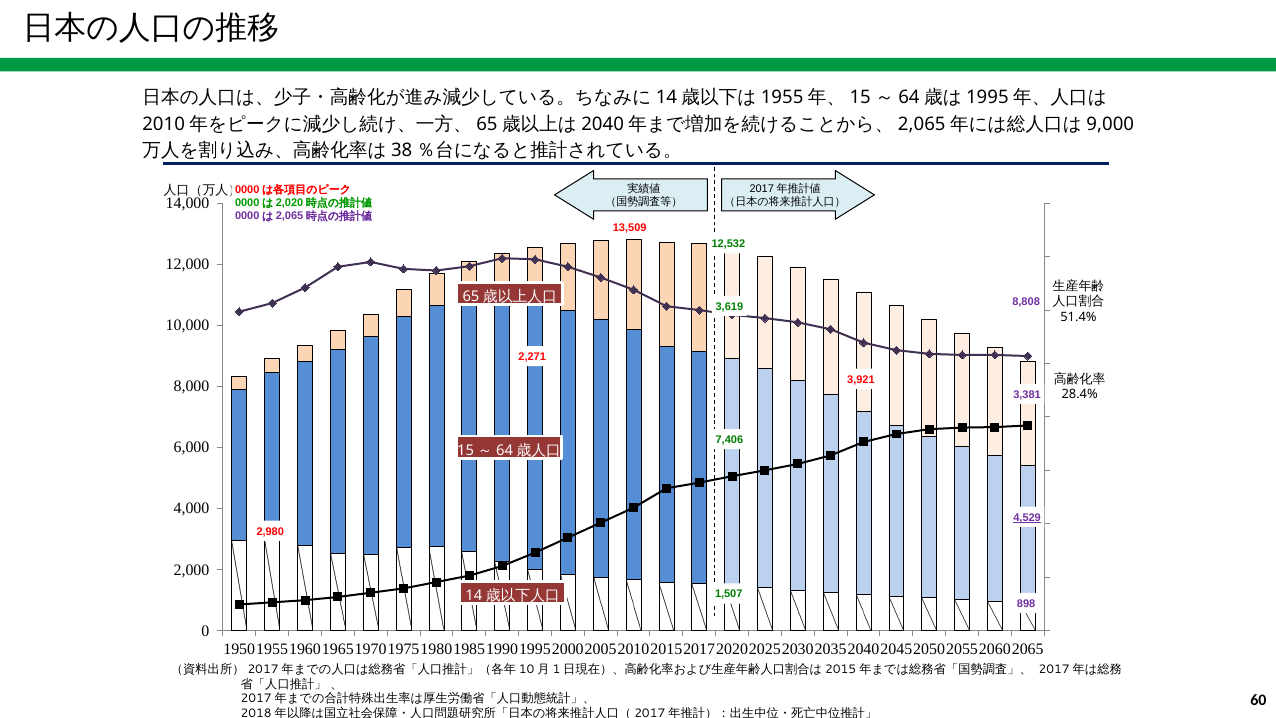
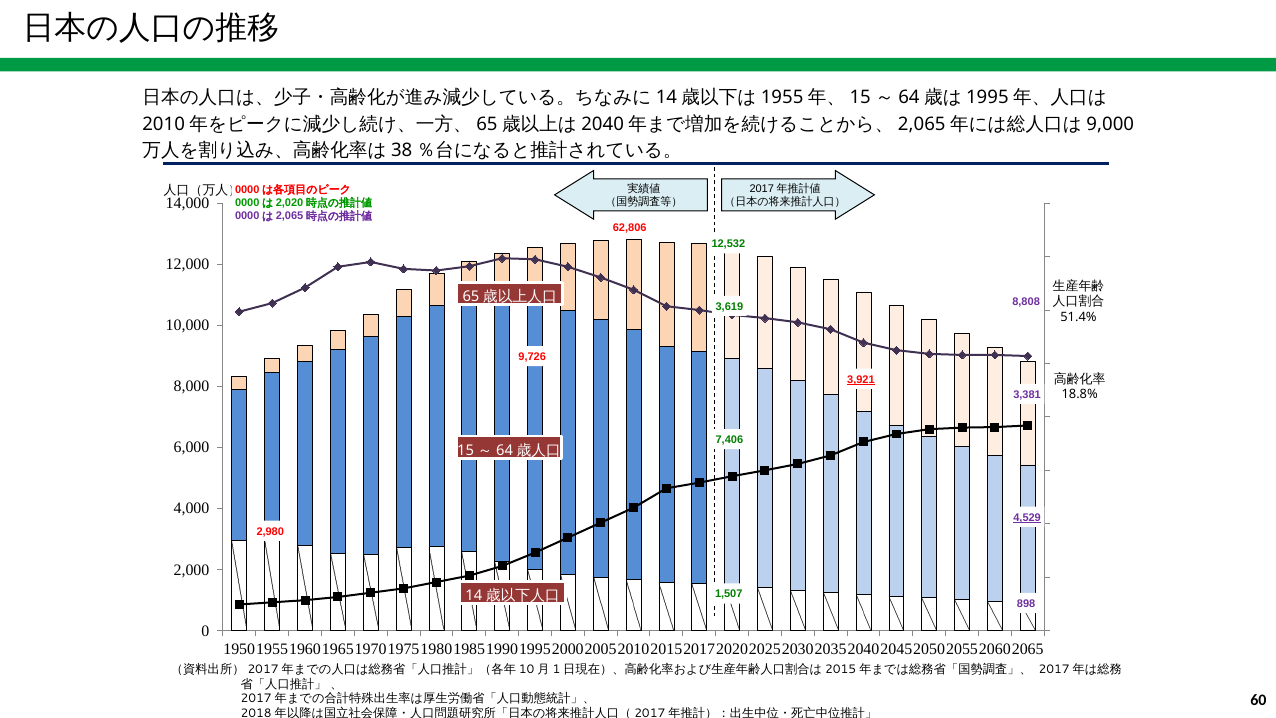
13,509: 13,509 -> 62,806
2,271: 2,271 -> 9,726
3,921 underline: none -> present
28.4%: 28.4% -> 18.8%
